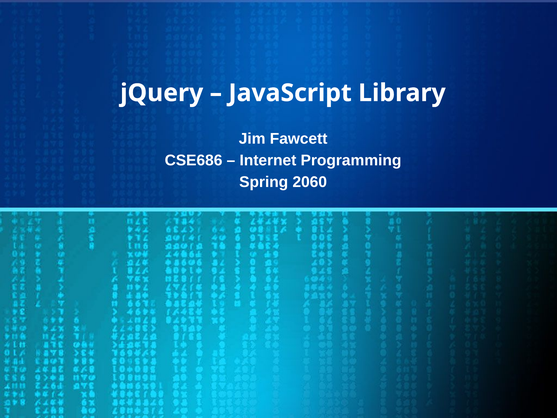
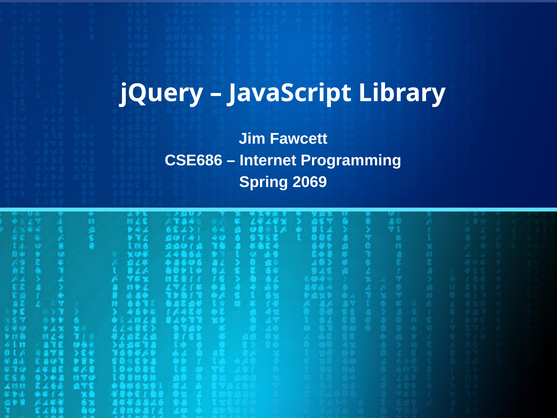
2060: 2060 -> 2069
